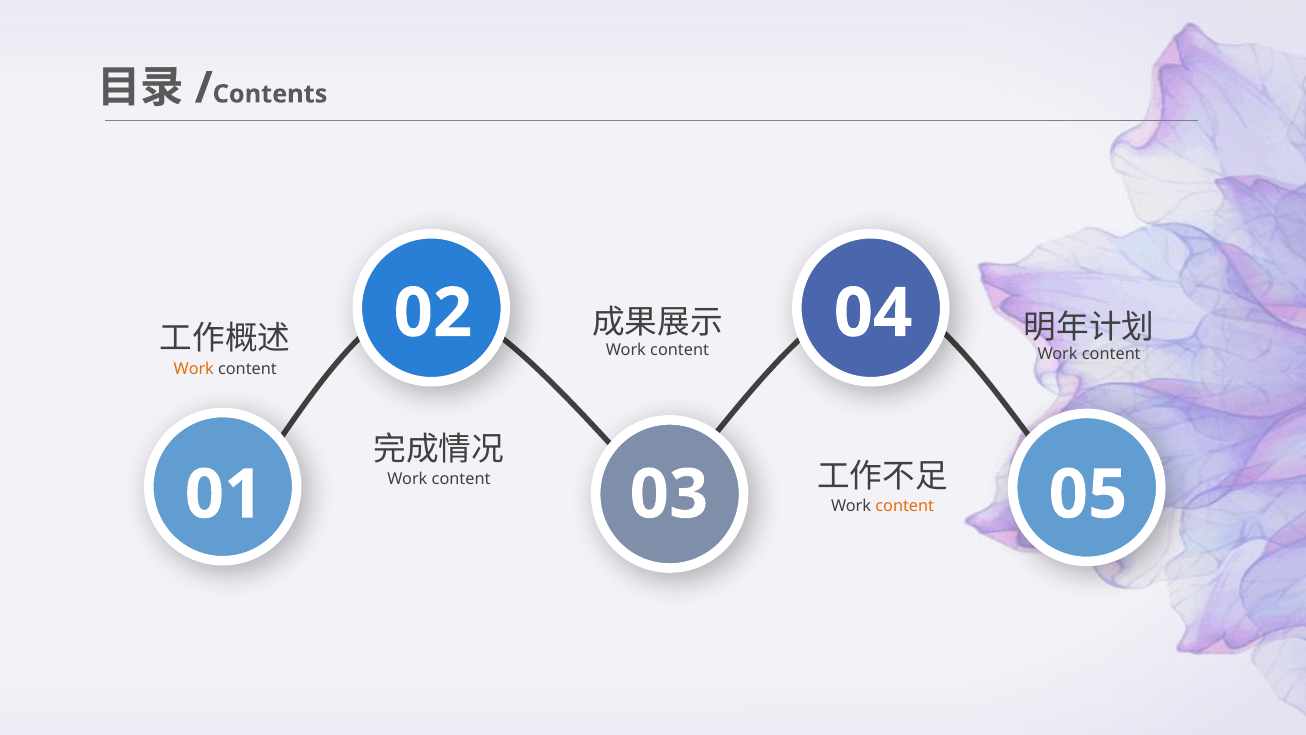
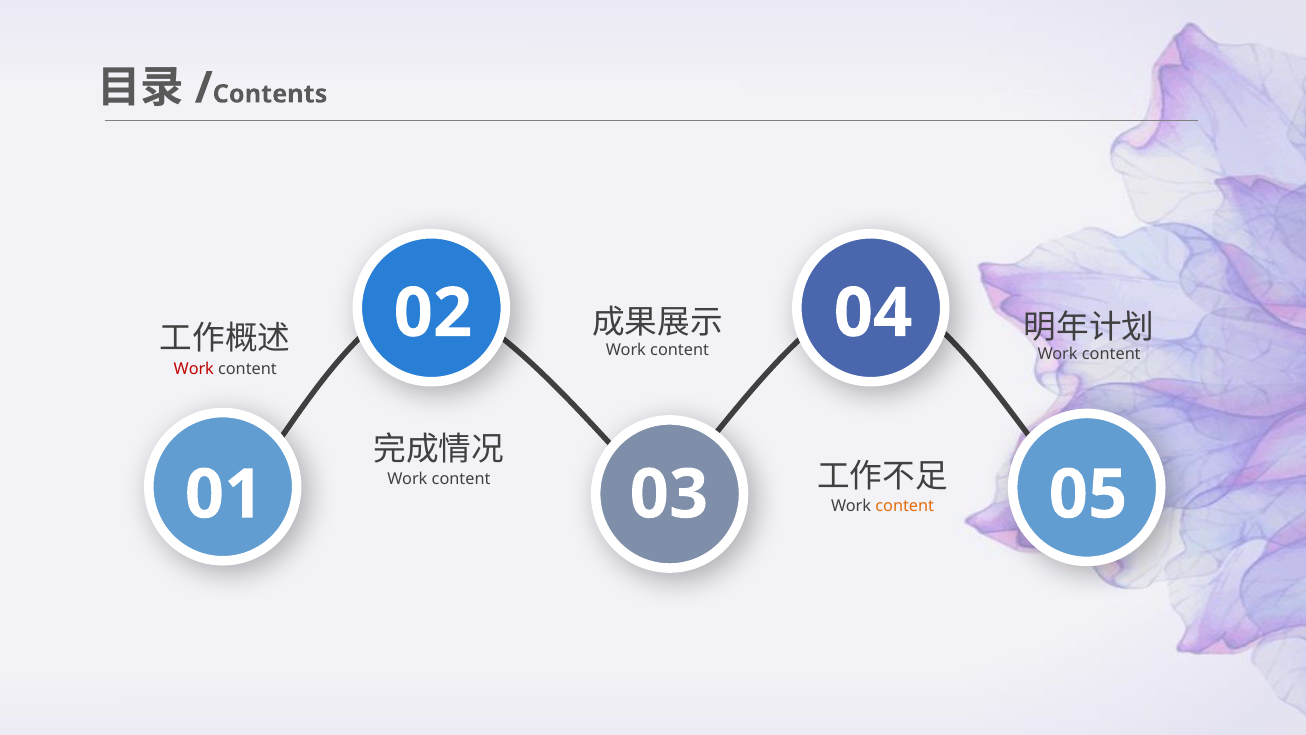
Work at (194, 369) colour: orange -> red
